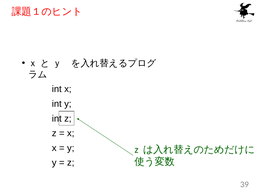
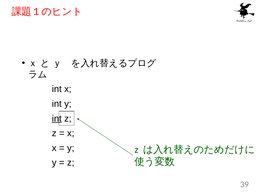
int at (57, 118) underline: none -> present
